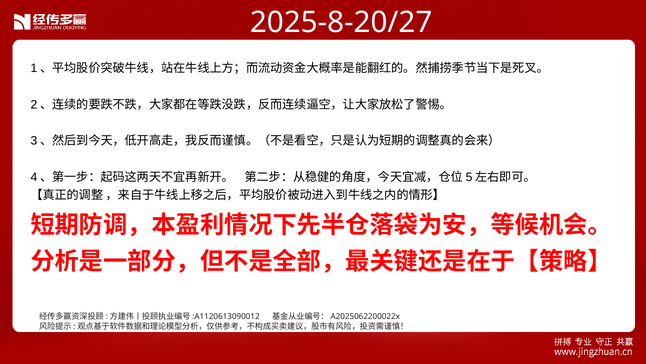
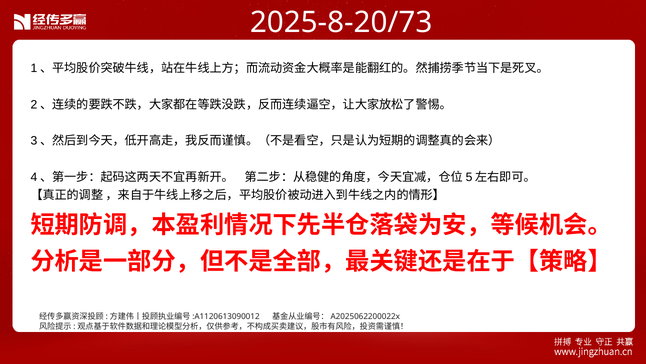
2025-8-20/27: 2025-8-20/27 -> 2025-8-20/73
